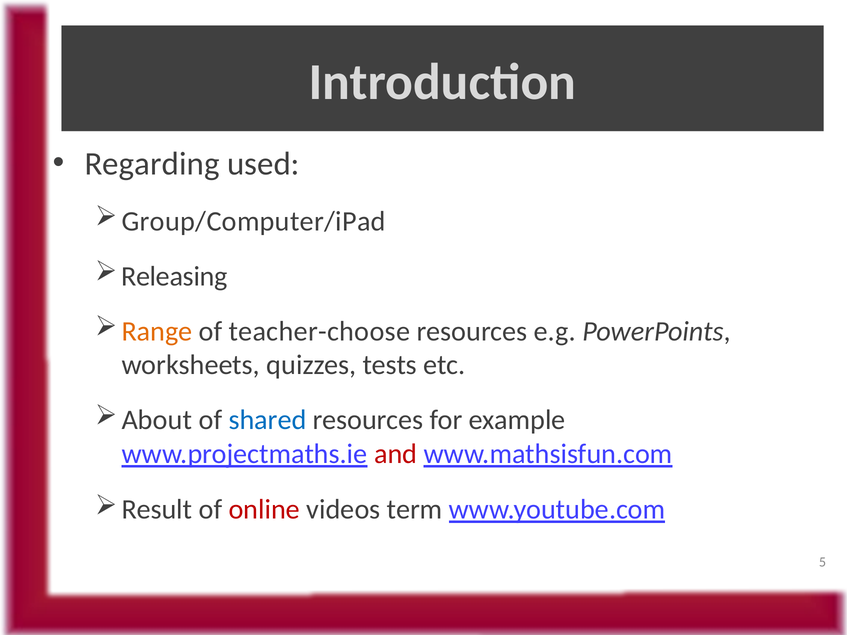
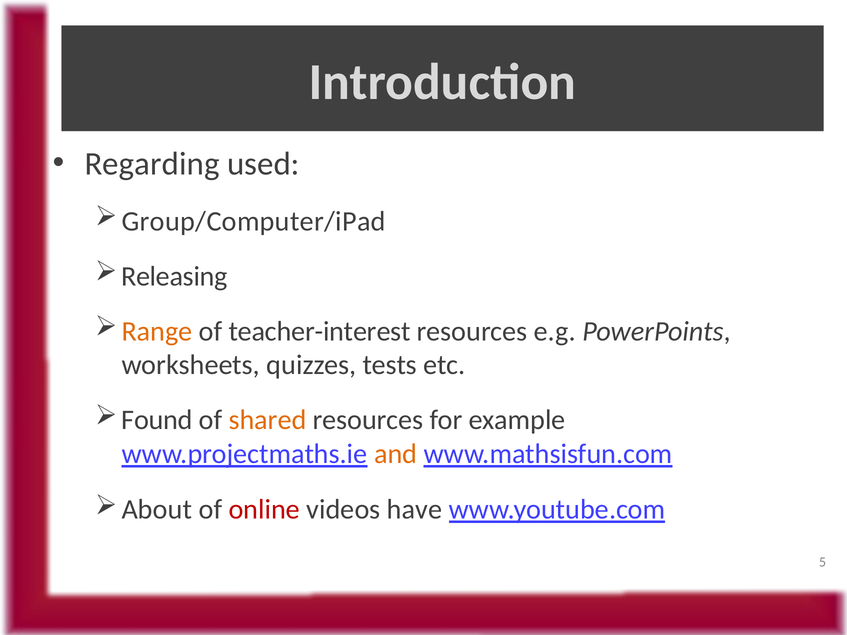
teacher-choose: teacher-choose -> teacher-interest
About: About -> Found
shared colour: blue -> orange
and colour: red -> orange
Result: Result -> About
term: term -> have
